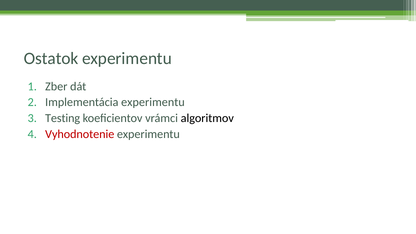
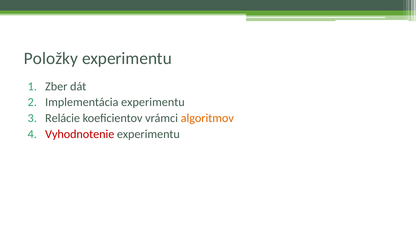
Ostatok: Ostatok -> Položky
Testing: Testing -> Relácie
algoritmov colour: black -> orange
